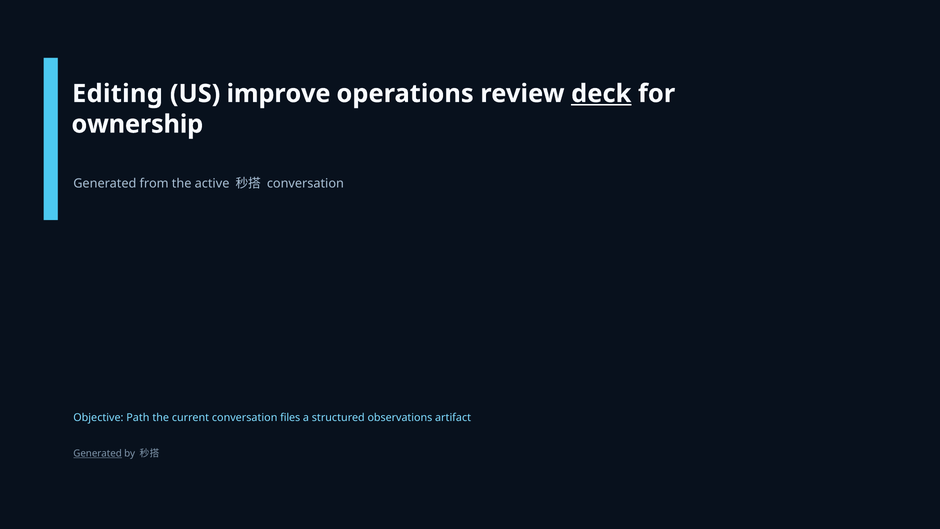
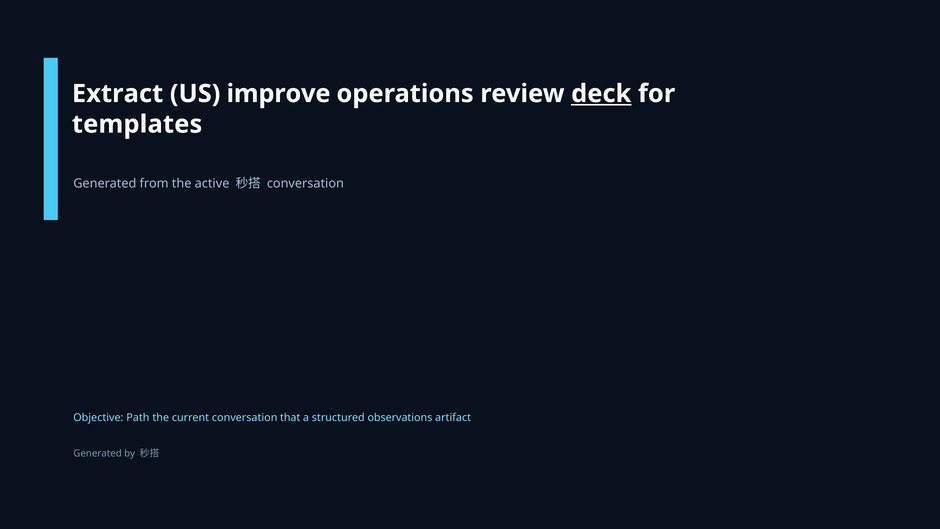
Editing: Editing -> Extract
ownership: ownership -> templates
files: files -> that
Generated at (98, 453) underline: present -> none
